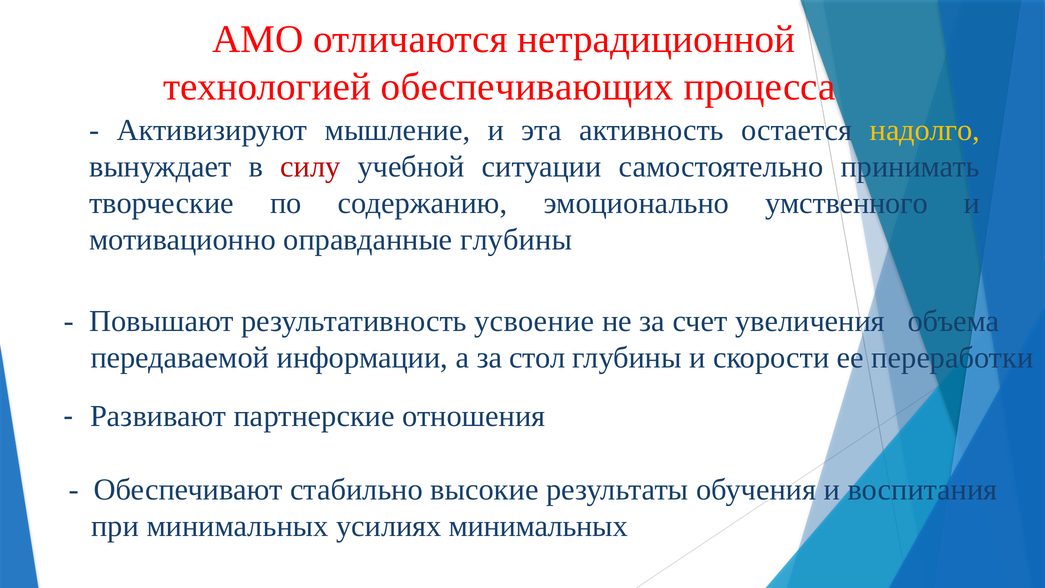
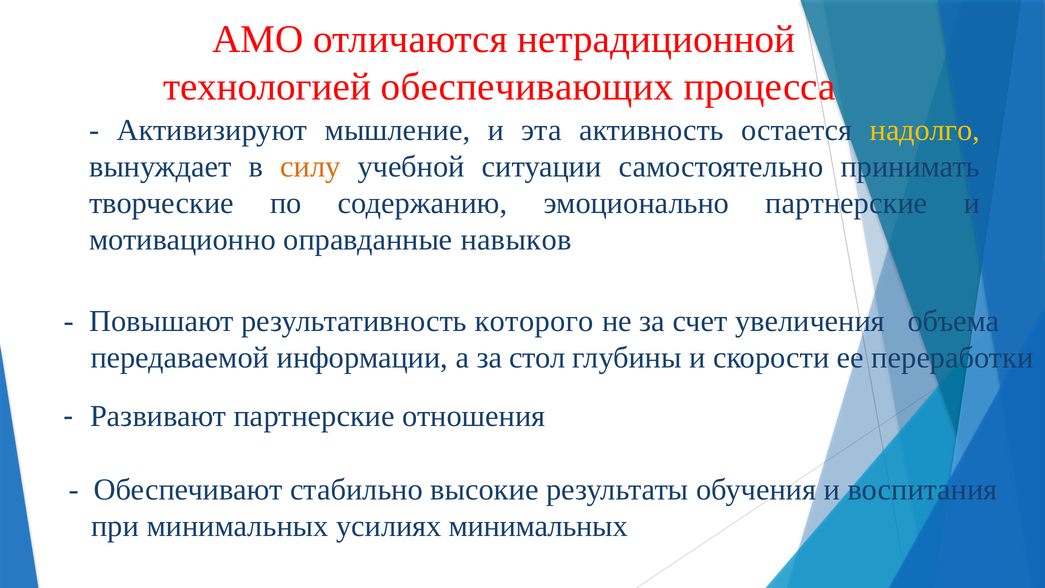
силу colour: red -> orange
эмоционально умственного: умственного -> партнерские
оправданные глубины: глубины -> навыков
усвоение: усвоение -> которого
